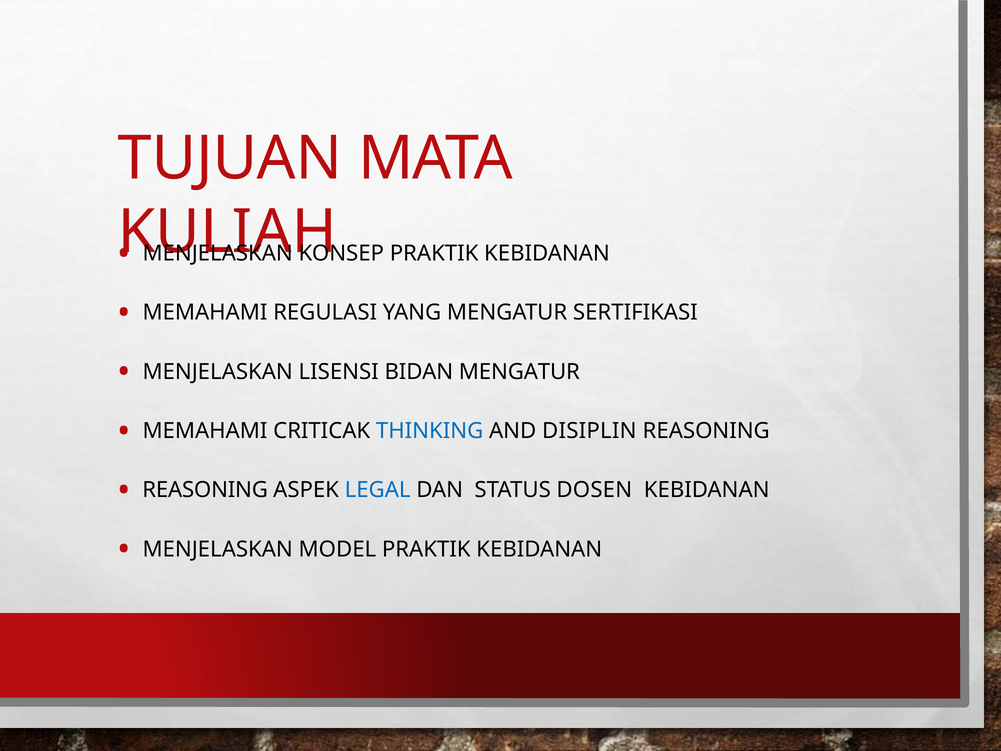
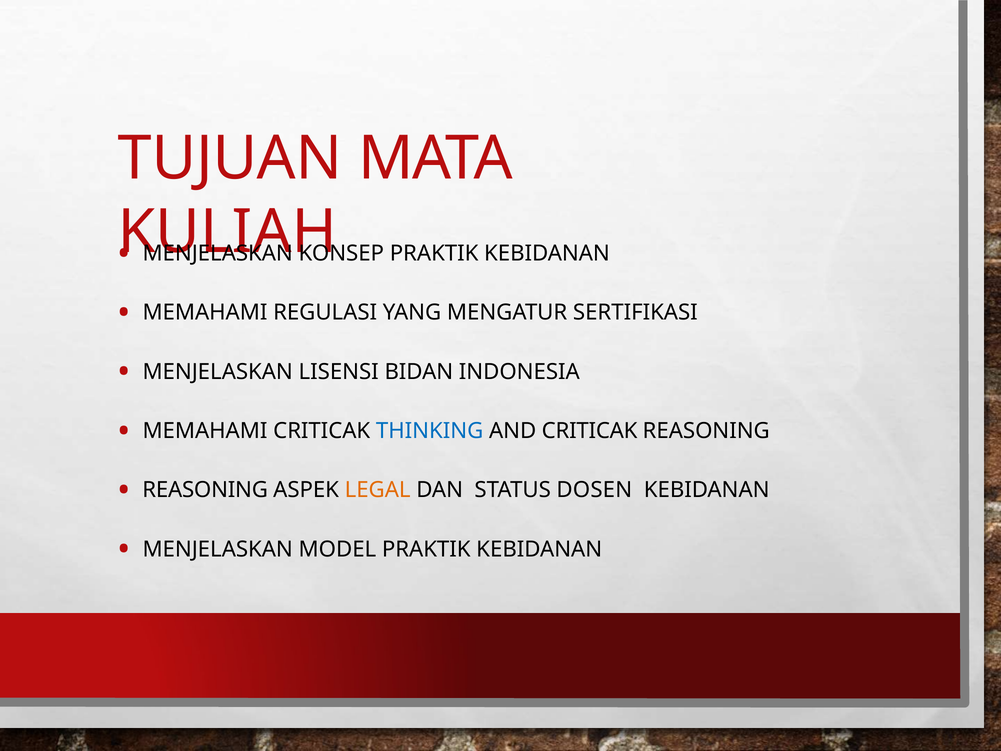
BIDAN MENGATUR: MENGATUR -> INDONESIA
AND DISIPLIN: DISIPLIN -> CRITICAK
LEGAL colour: blue -> orange
